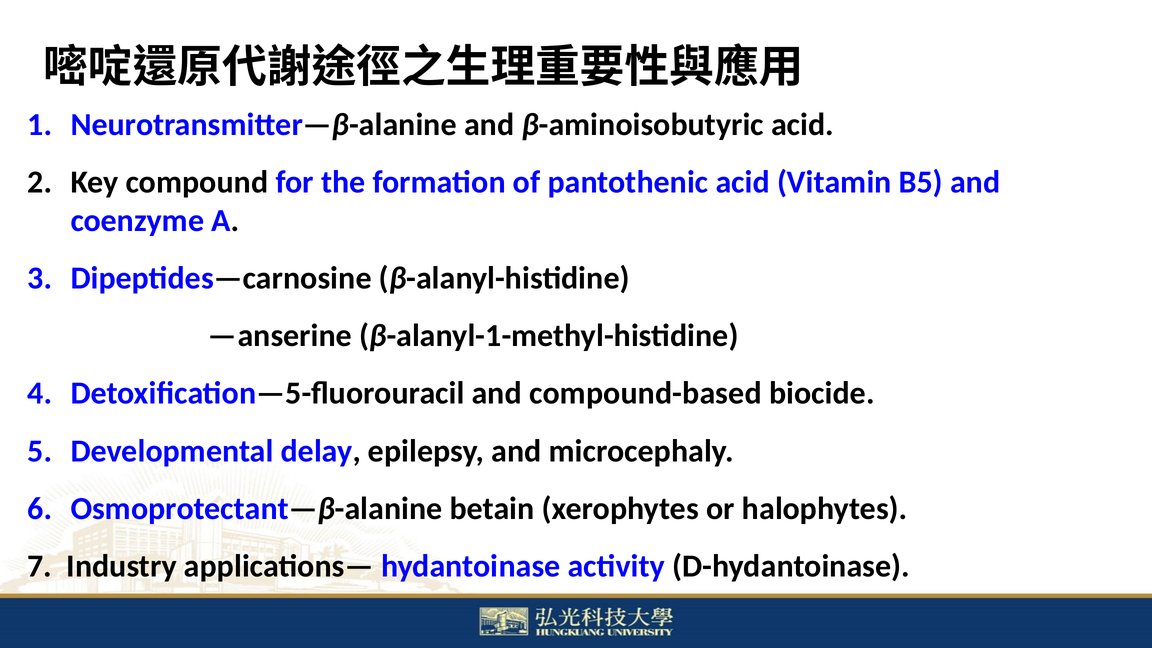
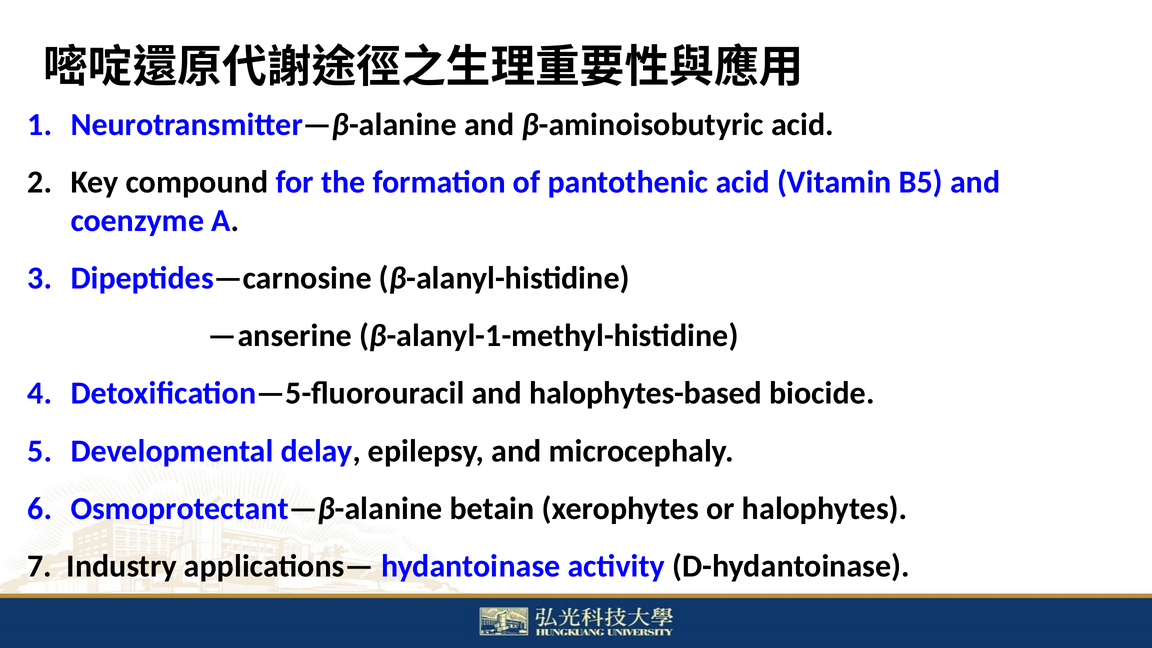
compound-based: compound-based -> halophytes-based
